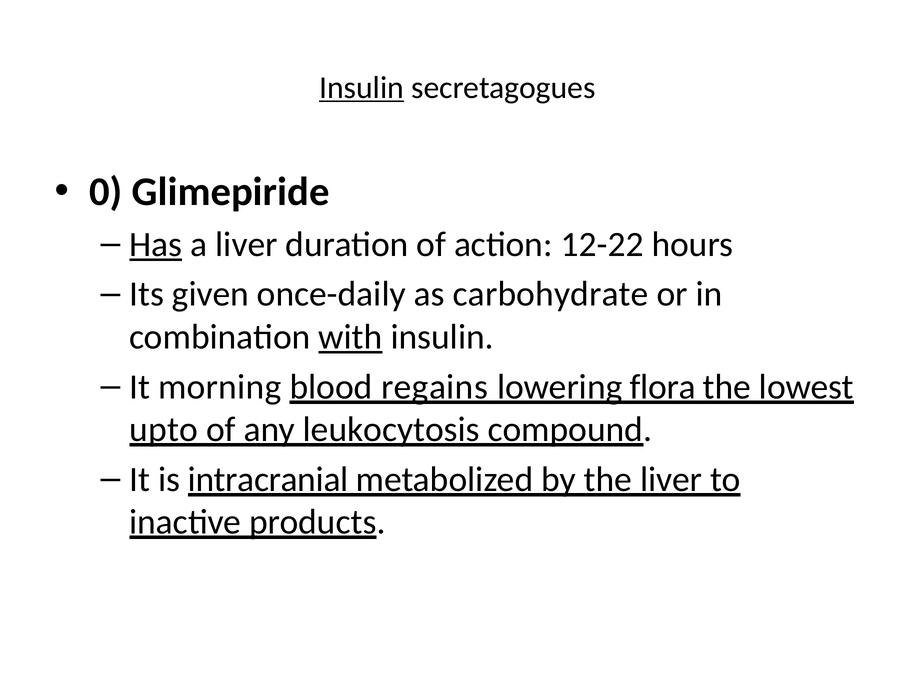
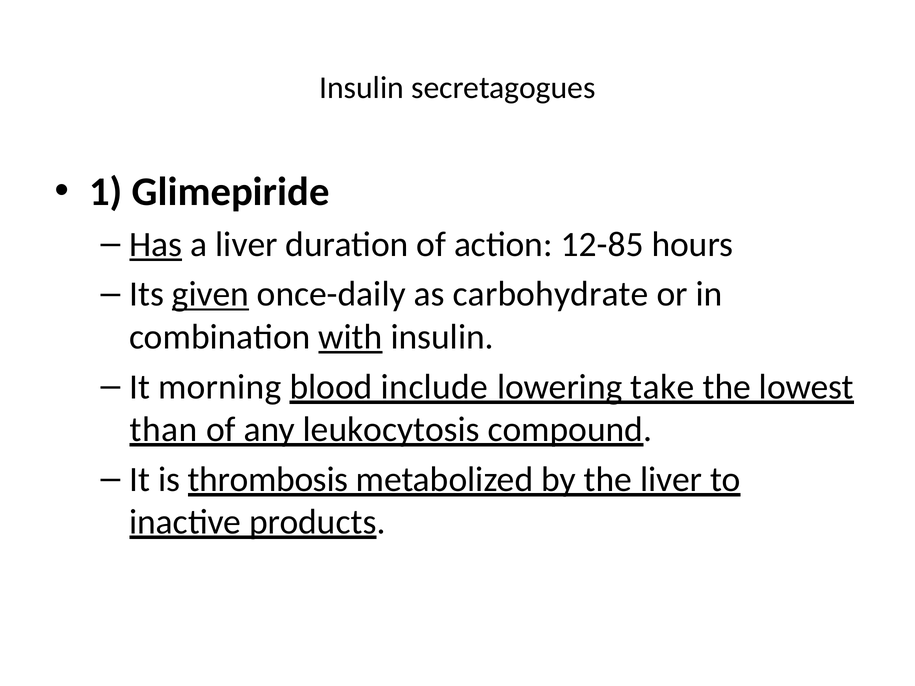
Insulin at (362, 88) underline: present -> none
0: 0 -> 1
12-22: 12-22 -> 12-85
given underline: none -> present
regains: regains -> include
flora: flora -> take
upto: upto -> than
intracranial: intracranial -> thrombosis
